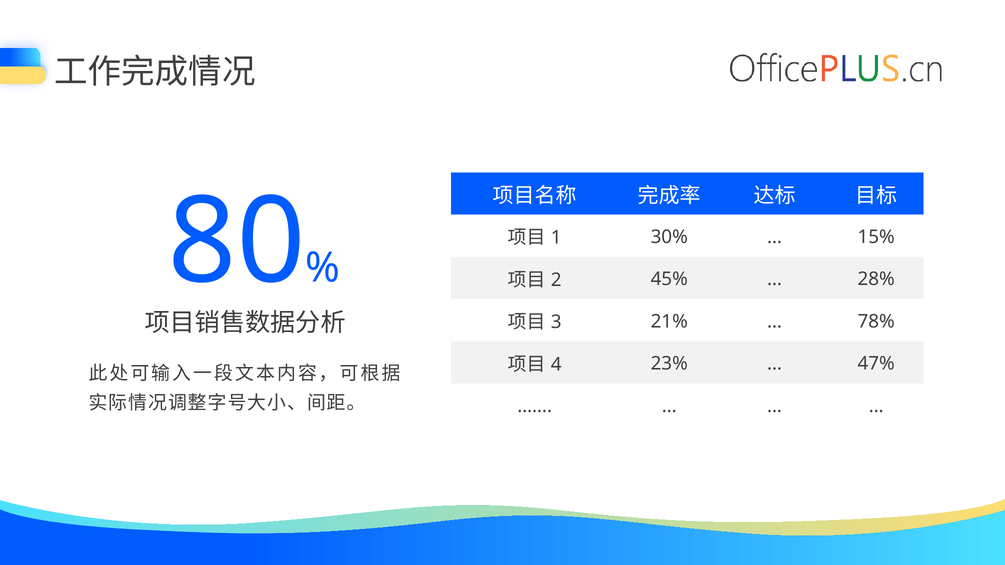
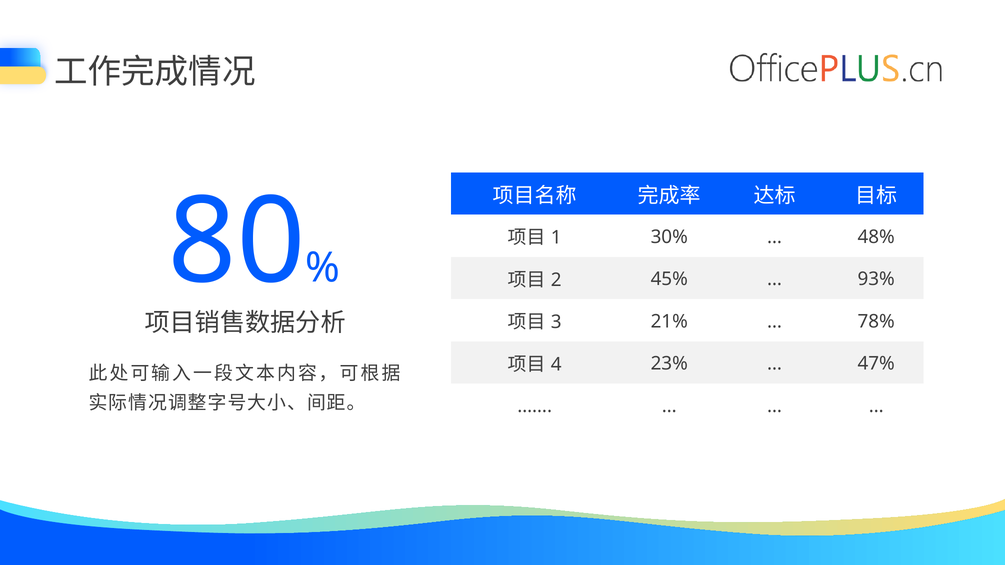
15%: 15% -> 48%
28%: 28% -> 93%
